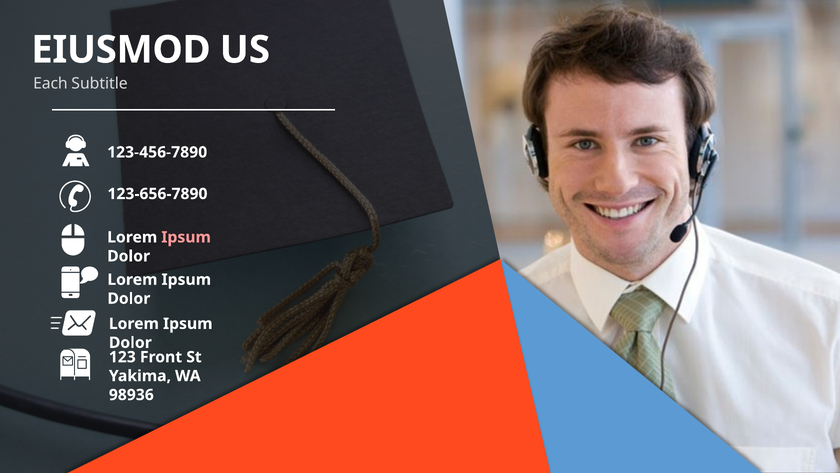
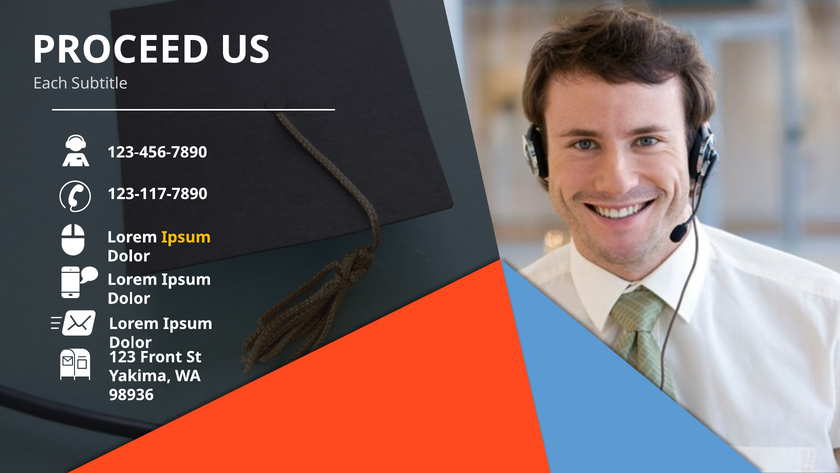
EIUSMOD: EIUSMOD -> PROCEED
123-656-7890: 123-656-7890 -> 123-117-7890
Ipsum at (186, 237) colour: pink -> yellow
